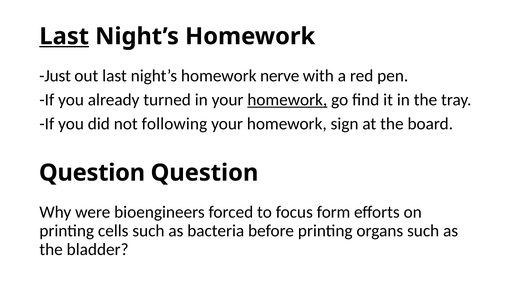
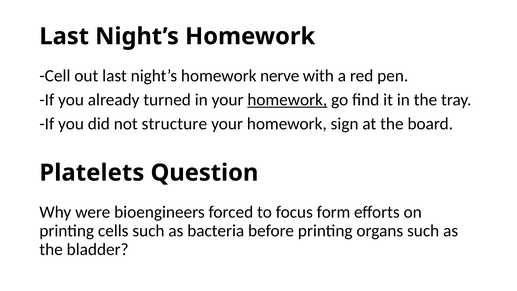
Last at (64, 36) underline: present -> none
Just: Just -> Cell
following: following -> structure
Question at (92, 173): Question -> Platelets
